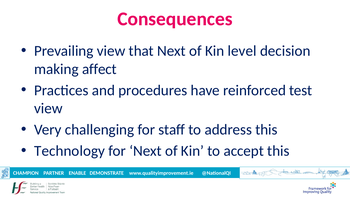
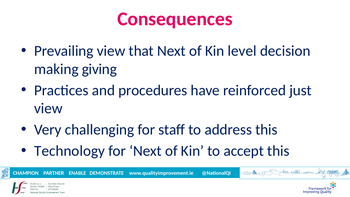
affect: affect -> giving
test: test -> just
